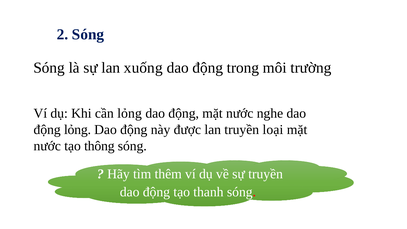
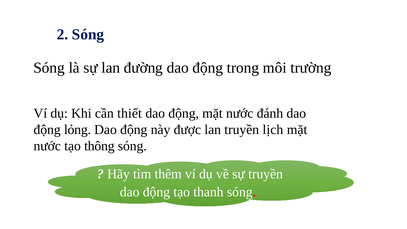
xuống: xuống -> đường
cần lỏng: lỏng -> thiết
nghe: nghe -> đánh
loại: loại -> lịch
